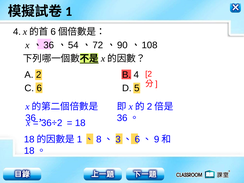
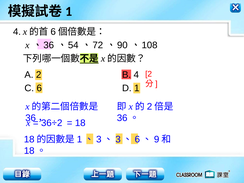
D 5: 5 -> 1
8 at (99, 139): 8 -> 3
